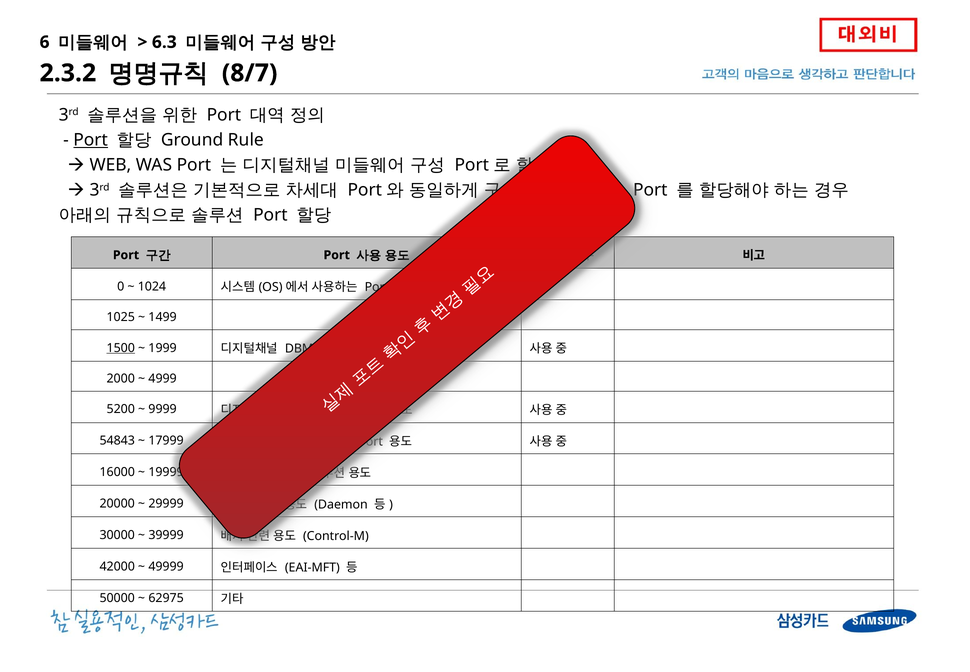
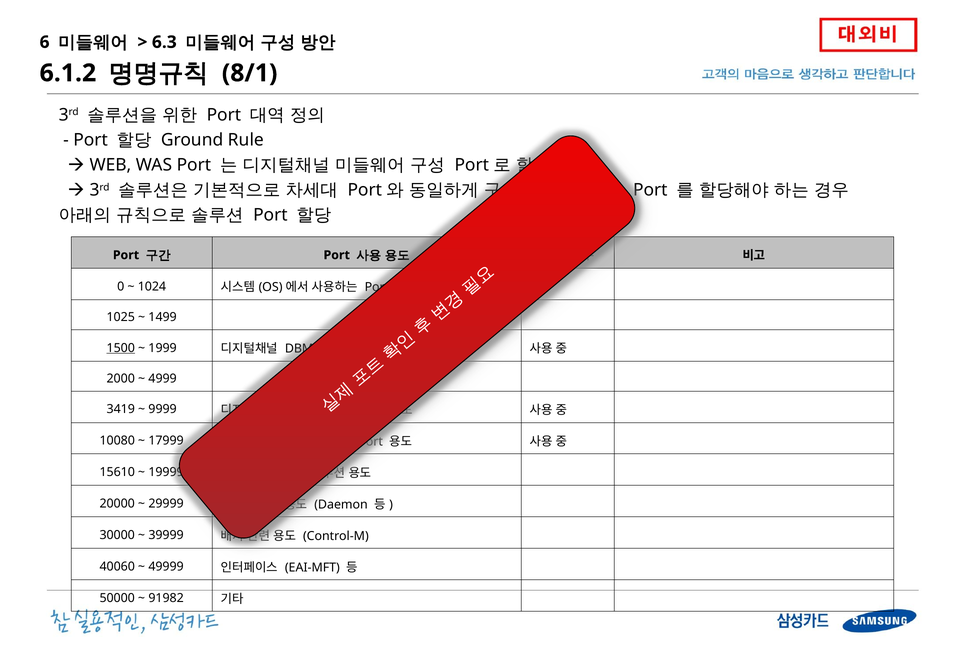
2.3.2: 2.3.2 -> 6.1.2
8/7: 8/7 -> 8/1
Port at (91, 140) underline: present -> none
5200: 5200 -> 3419
54843: 54843 -> 10080
16000: 16000 -> 15610
42000: 42000 -> 40060
62975: 62975 -> 91982
